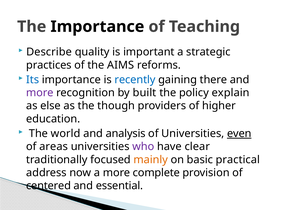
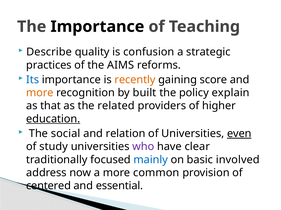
important: important -> confusion
recently colour: blue -> orange
there: there -> score
more at (40, 93) colour: purple -> orange
else: else -> that
though: though -> related
education underline: none -> present
world: world -> social
analysis: analysis -> relation
areas: areas -> study
mainly colour: orange -> blue
practical: practical -> involved
complete: complete -> common
